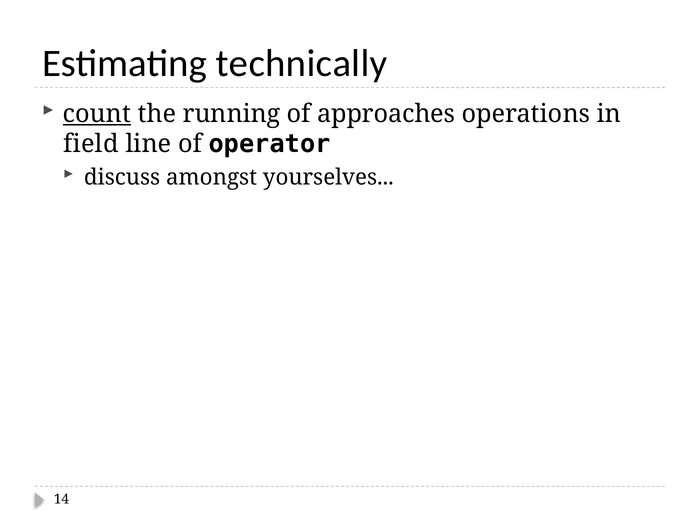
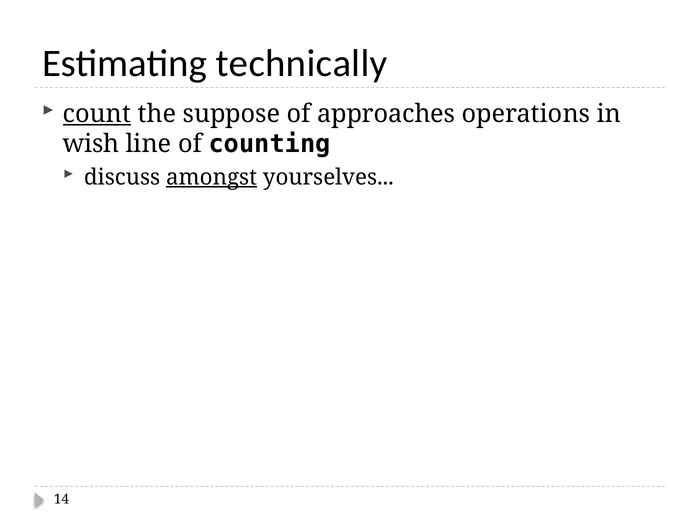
running: running -> suppose
field: field -> wish
operator: operator -> counting
amongst underline: none -> present
